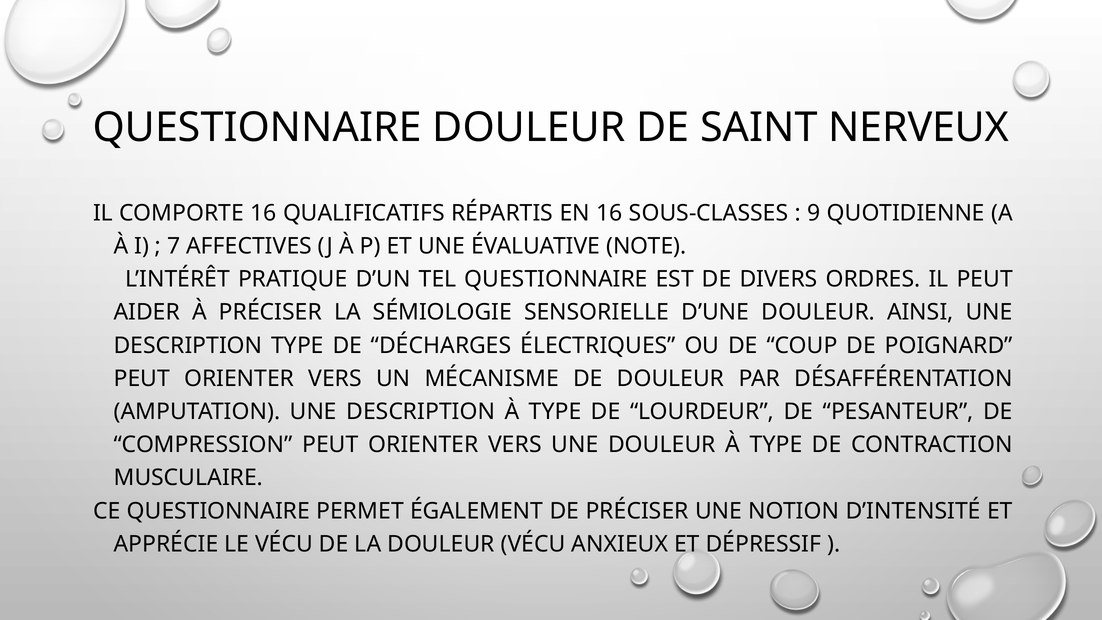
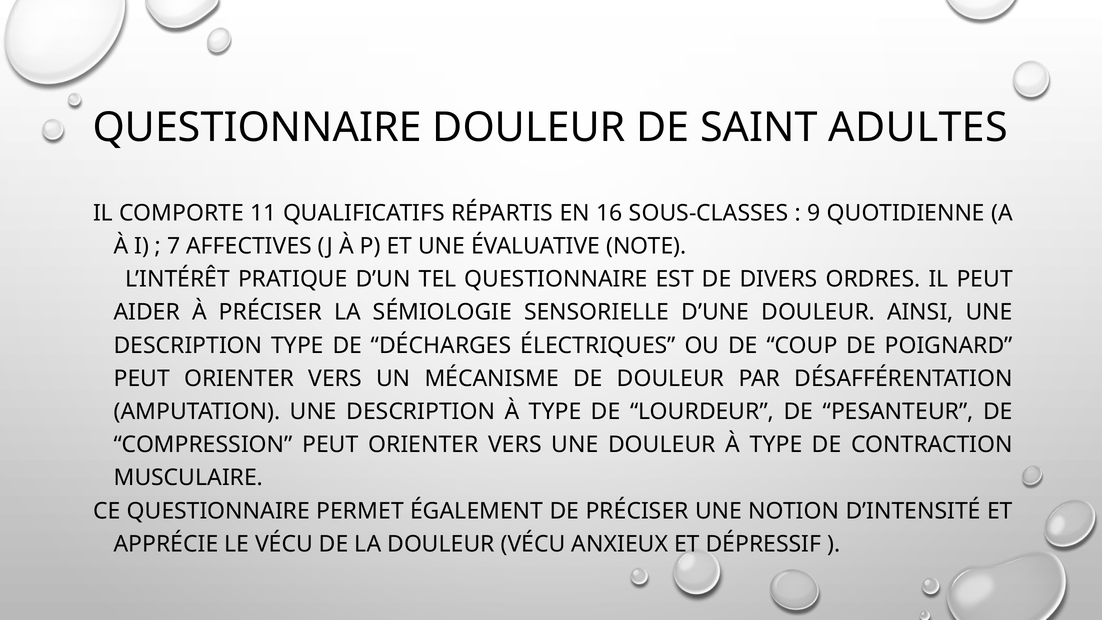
NERVEUX: NERVEUX -> ADULTES
COMPORTE 16: 16 -> 11
